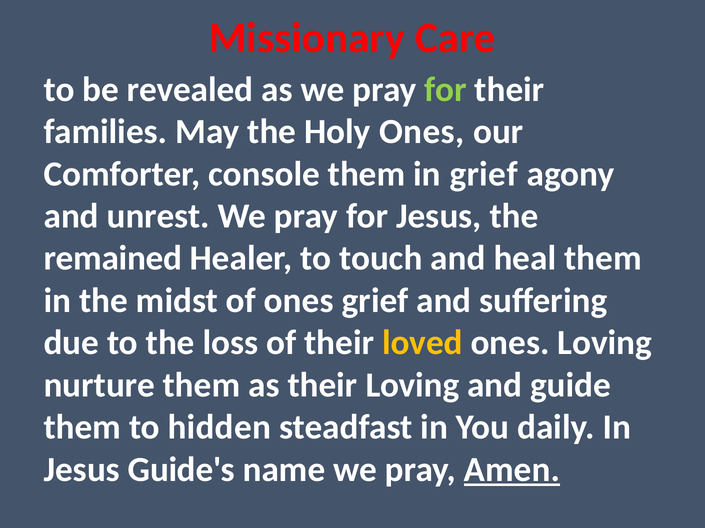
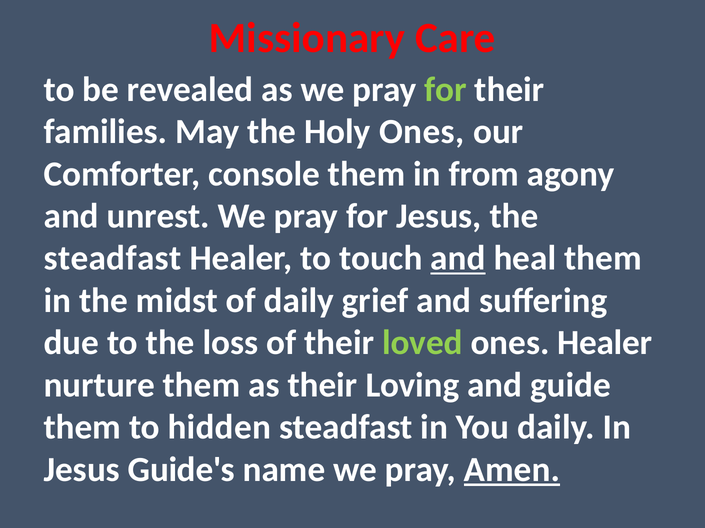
in grief: grief -> from
remained at (113, 259): remained -> steadfast
and at (458, 259) underline: none -> present
of ones: ones -> daily
loved colour: yellow -> light green
ones Loving: Loving -> Healer
